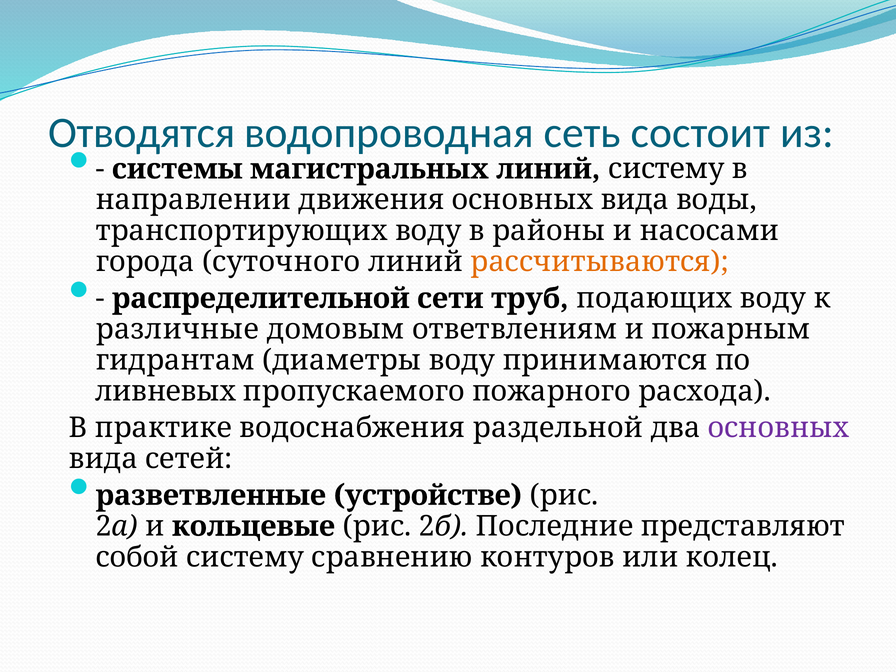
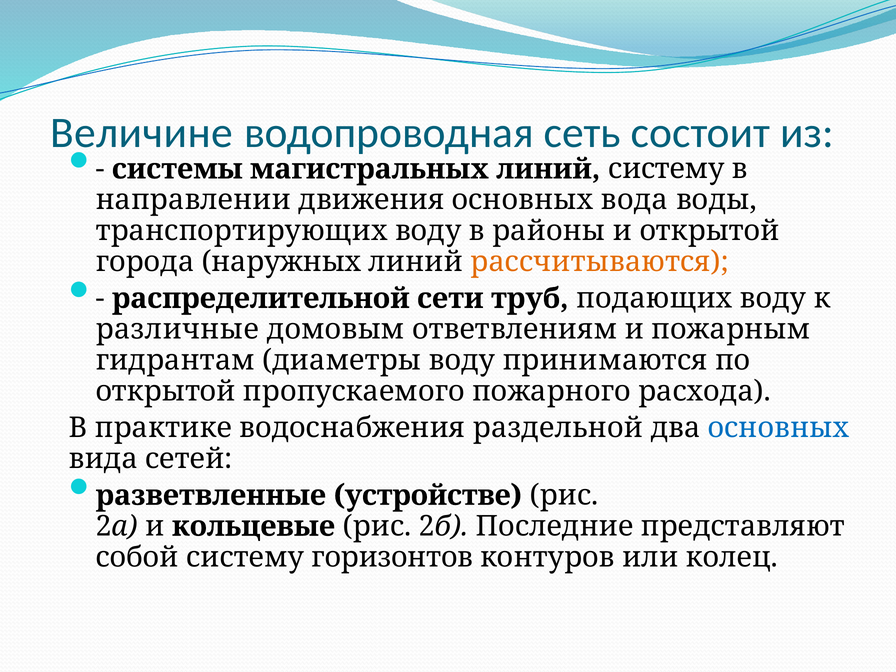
Отводятся: Отводятся -> Величине
движения основных вида: вида -> вода
и насосами: насосами -> открытой
суточного: суточного -> наружных
ливневых at (166, 391): ливневых -> открытой
основных at (779, 428) colour: purple -> blue
сравнению: сравнению -> горизонтов
